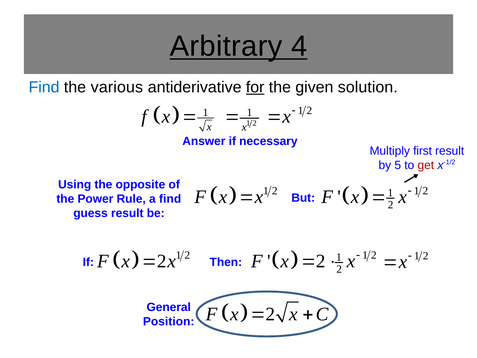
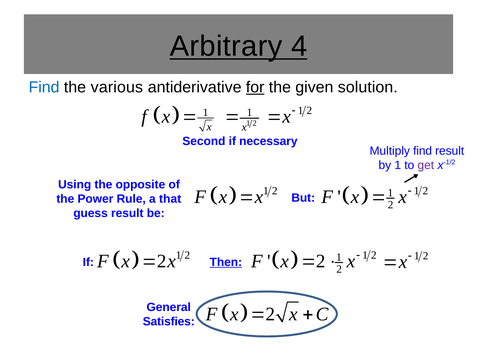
Answer: Answer -> Second
Multiply first: first -> find
by 5: 5 -> 1
get colour: red -> purple
a find: find -> that
Then underline: none -> present
Position: Position -> Satisfies
